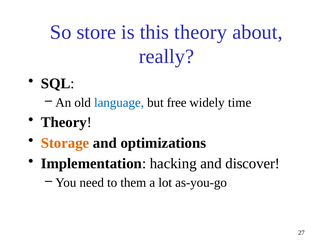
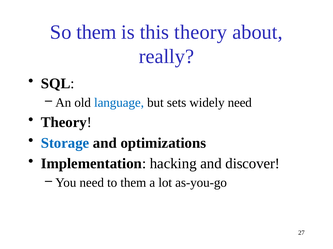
So store: store -> them
free: free -> sets
widely time: time -> need
Storage colour: orange -> blue
